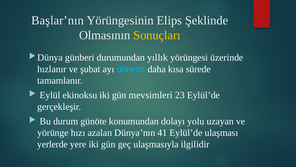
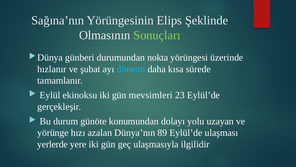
Başlar’nın: Başlar’nın -> Sağına’nın
Sonuçları colour: yellow -> light green
yıllık: yıllık -> nokta
41: 41 -> 89
